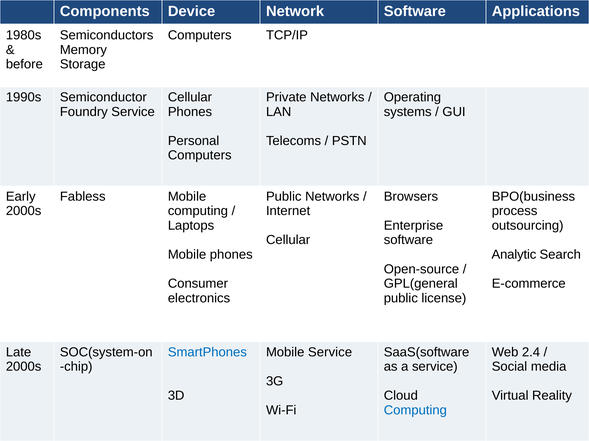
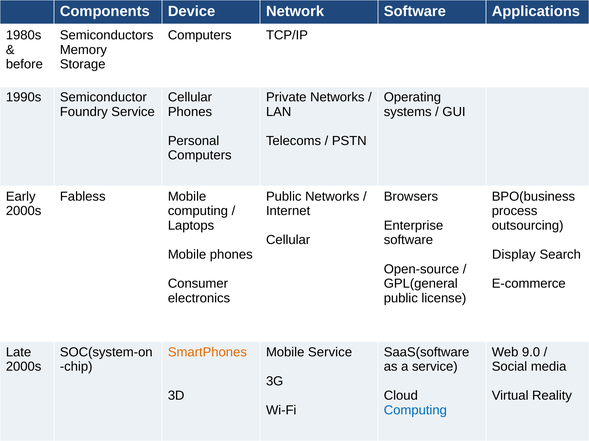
Analytic: Analytic -> Display
SmartPhones colour: blue -> orange
2.4: 2.4 -> 9.0
